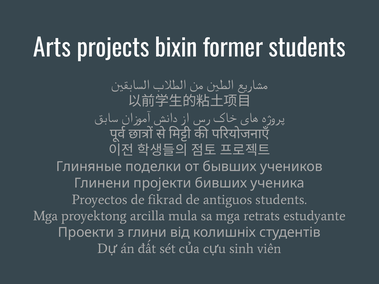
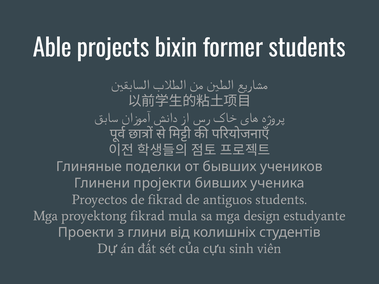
Arts: Arts -> Able
proyektong arcilla: arcilla -> fikrad
retrats: retrats -> design
